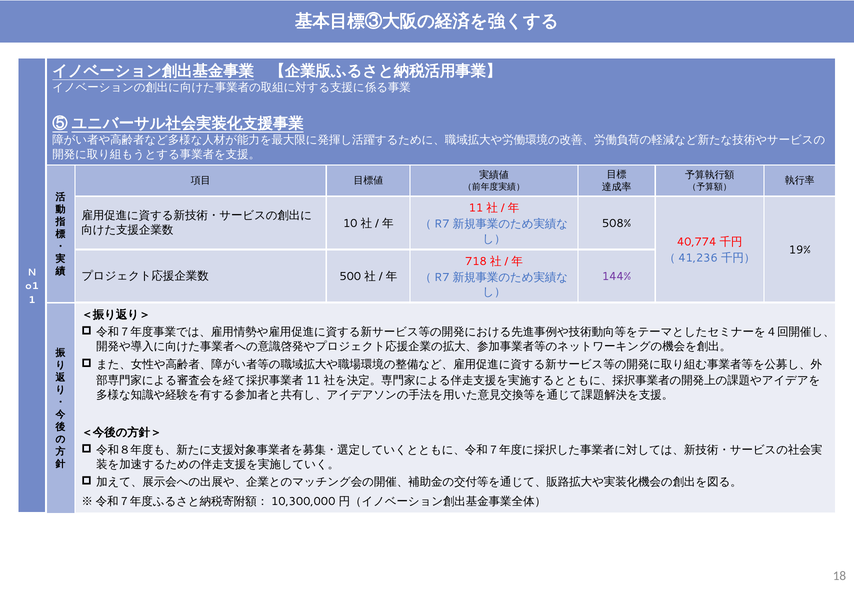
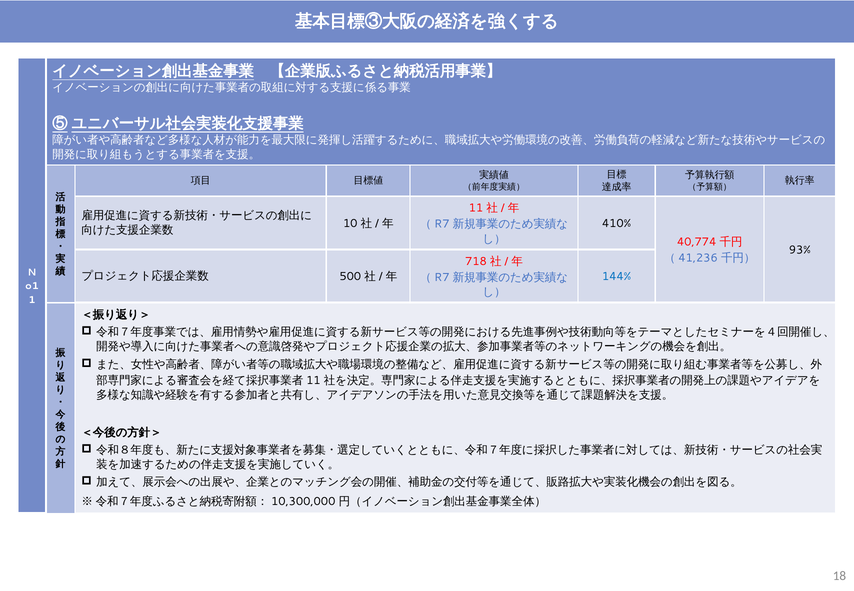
508%: 508% -> 410%
19%: 19% -> 93%
144% colour: purple -> blue
